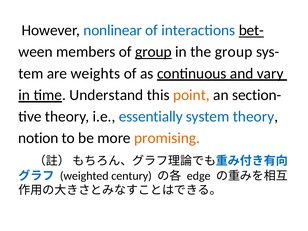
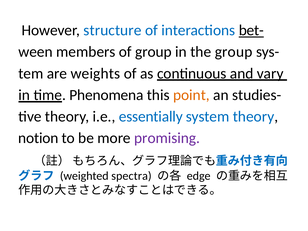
nonlinear: nonlinear -> structure
group at (153, 52) underline: present -> none
Understand: Understand -> Phenomena
section-: section- -> studies-
promising colour: orange -> purple
century: century -> spectra
